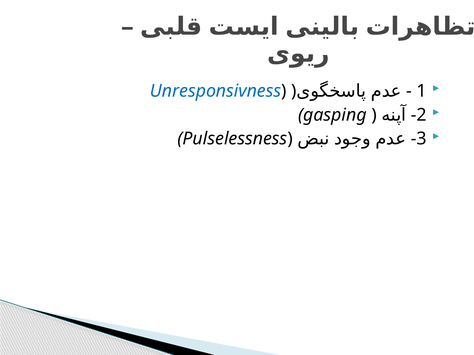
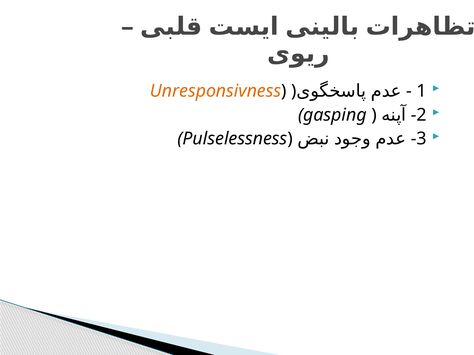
Unresponsivness colour: blue -> orange
